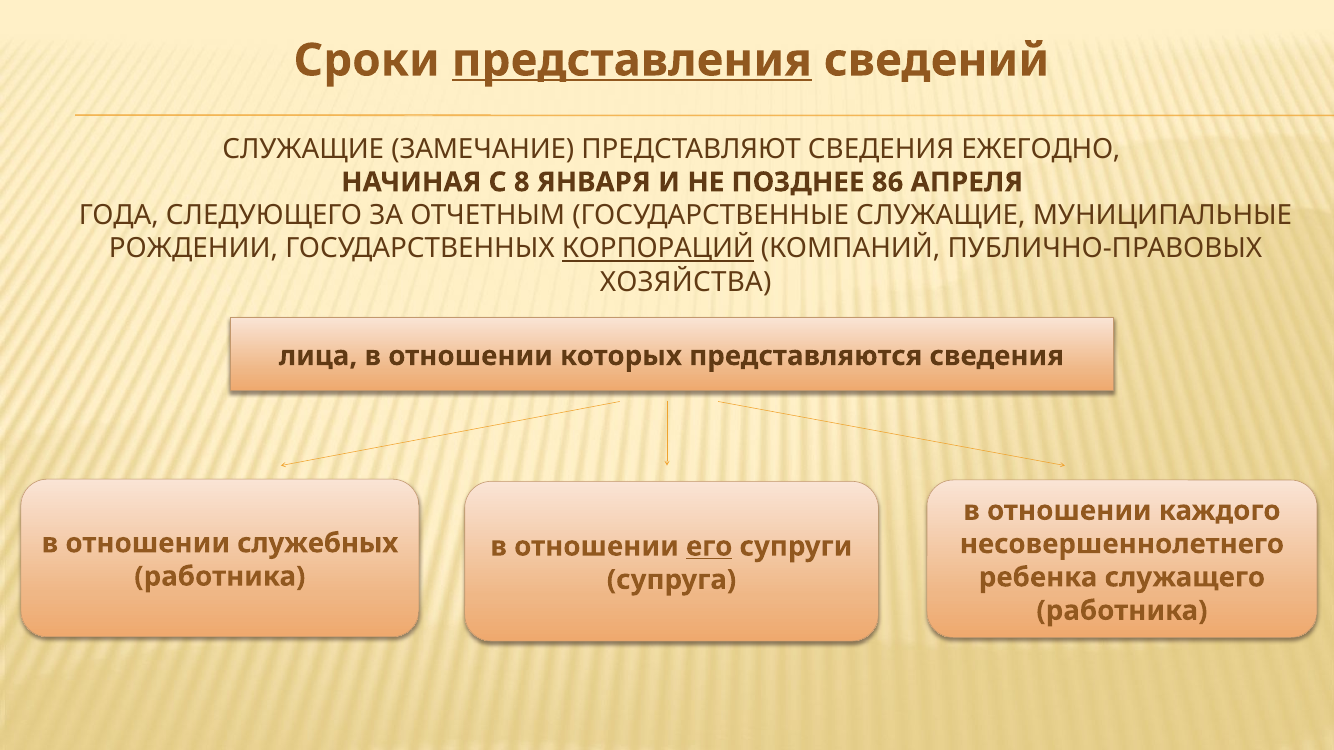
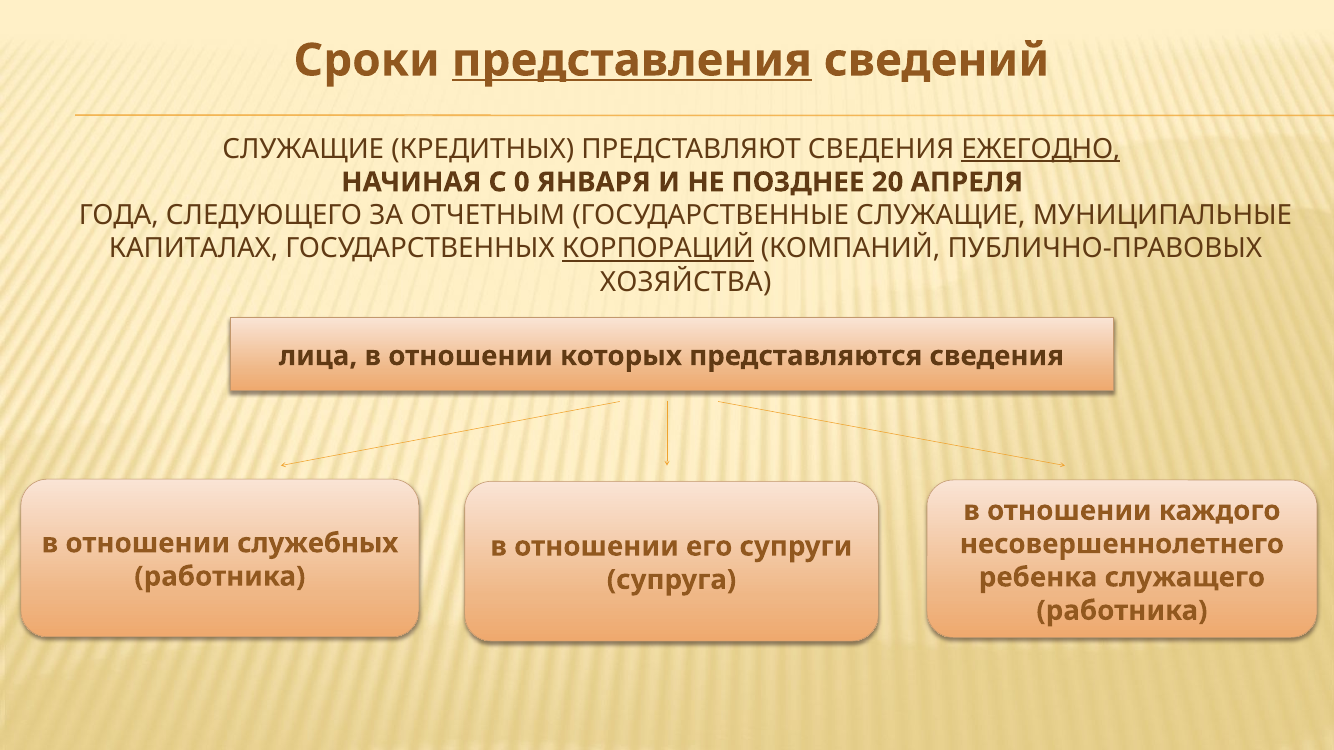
ЗАМЕЧАНИЕ: ЗАМЕЧАНИЕ -> КРЕДИТНЫХ
ЕЖЕГОДНО underline: none -> present
8: 8 -> 0
86: 86 -> 20
РОЖДЕНИИ: РОЖДЕНИИ -> КАПИТАЛАХ
его underline: present -> none
